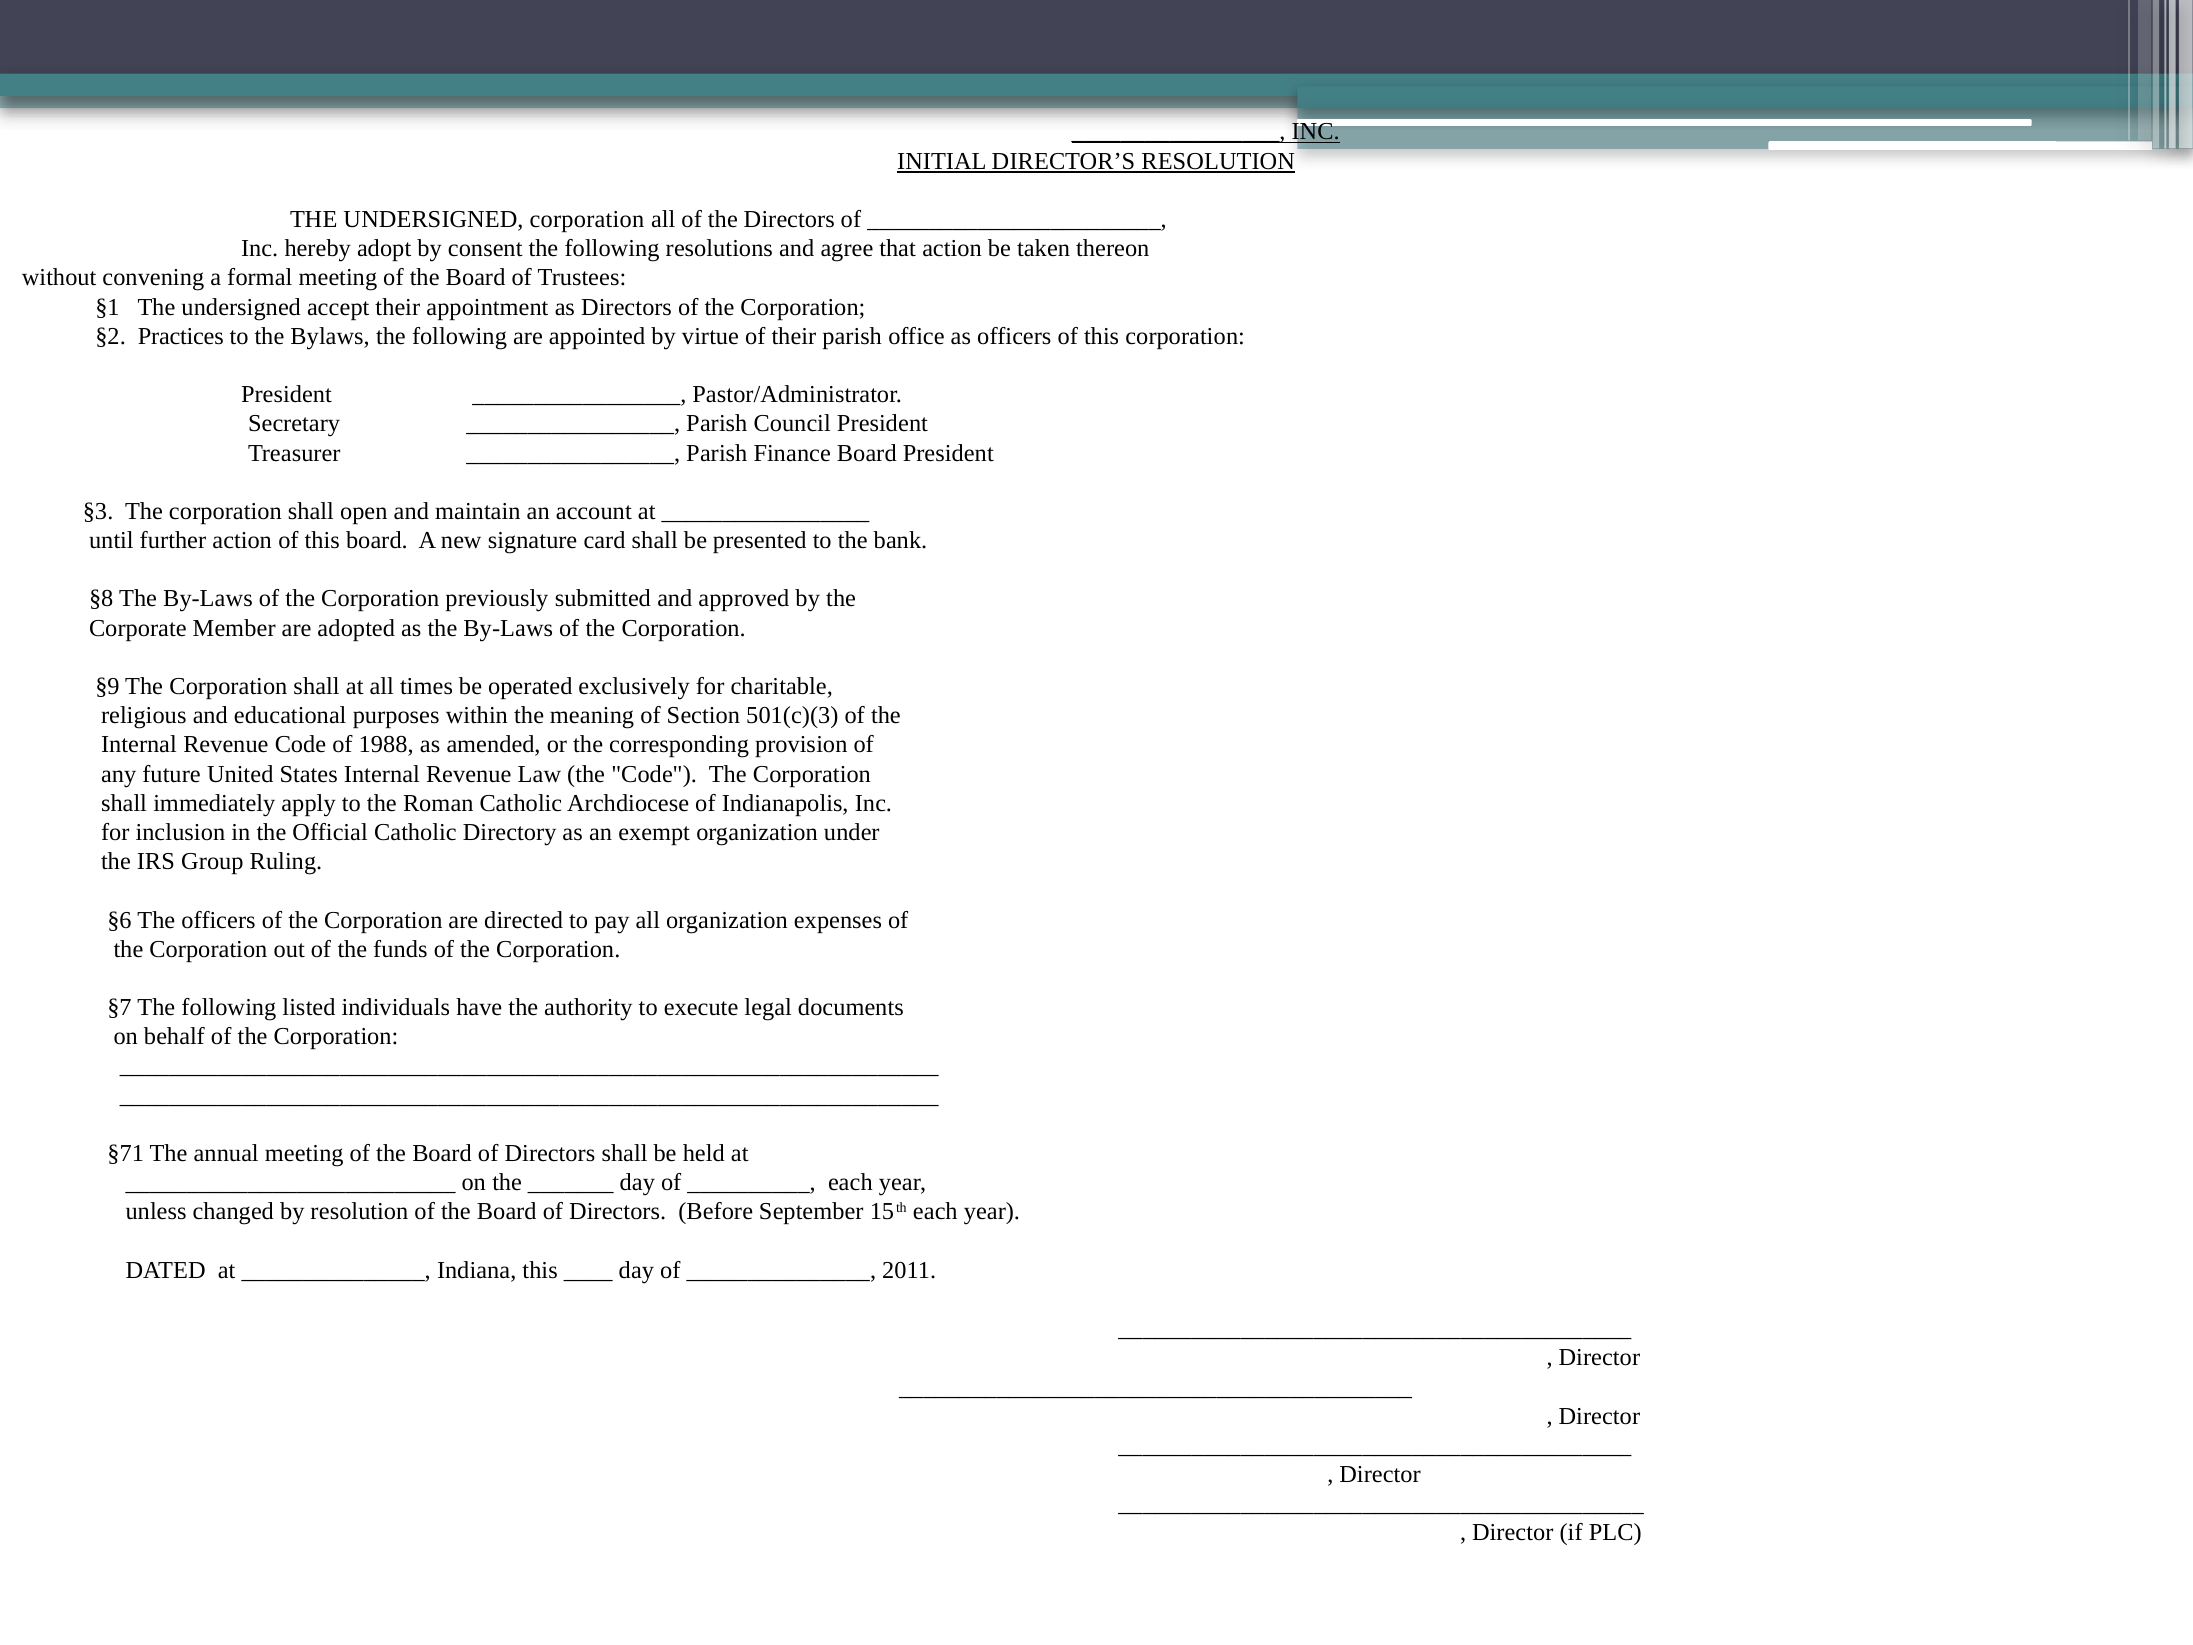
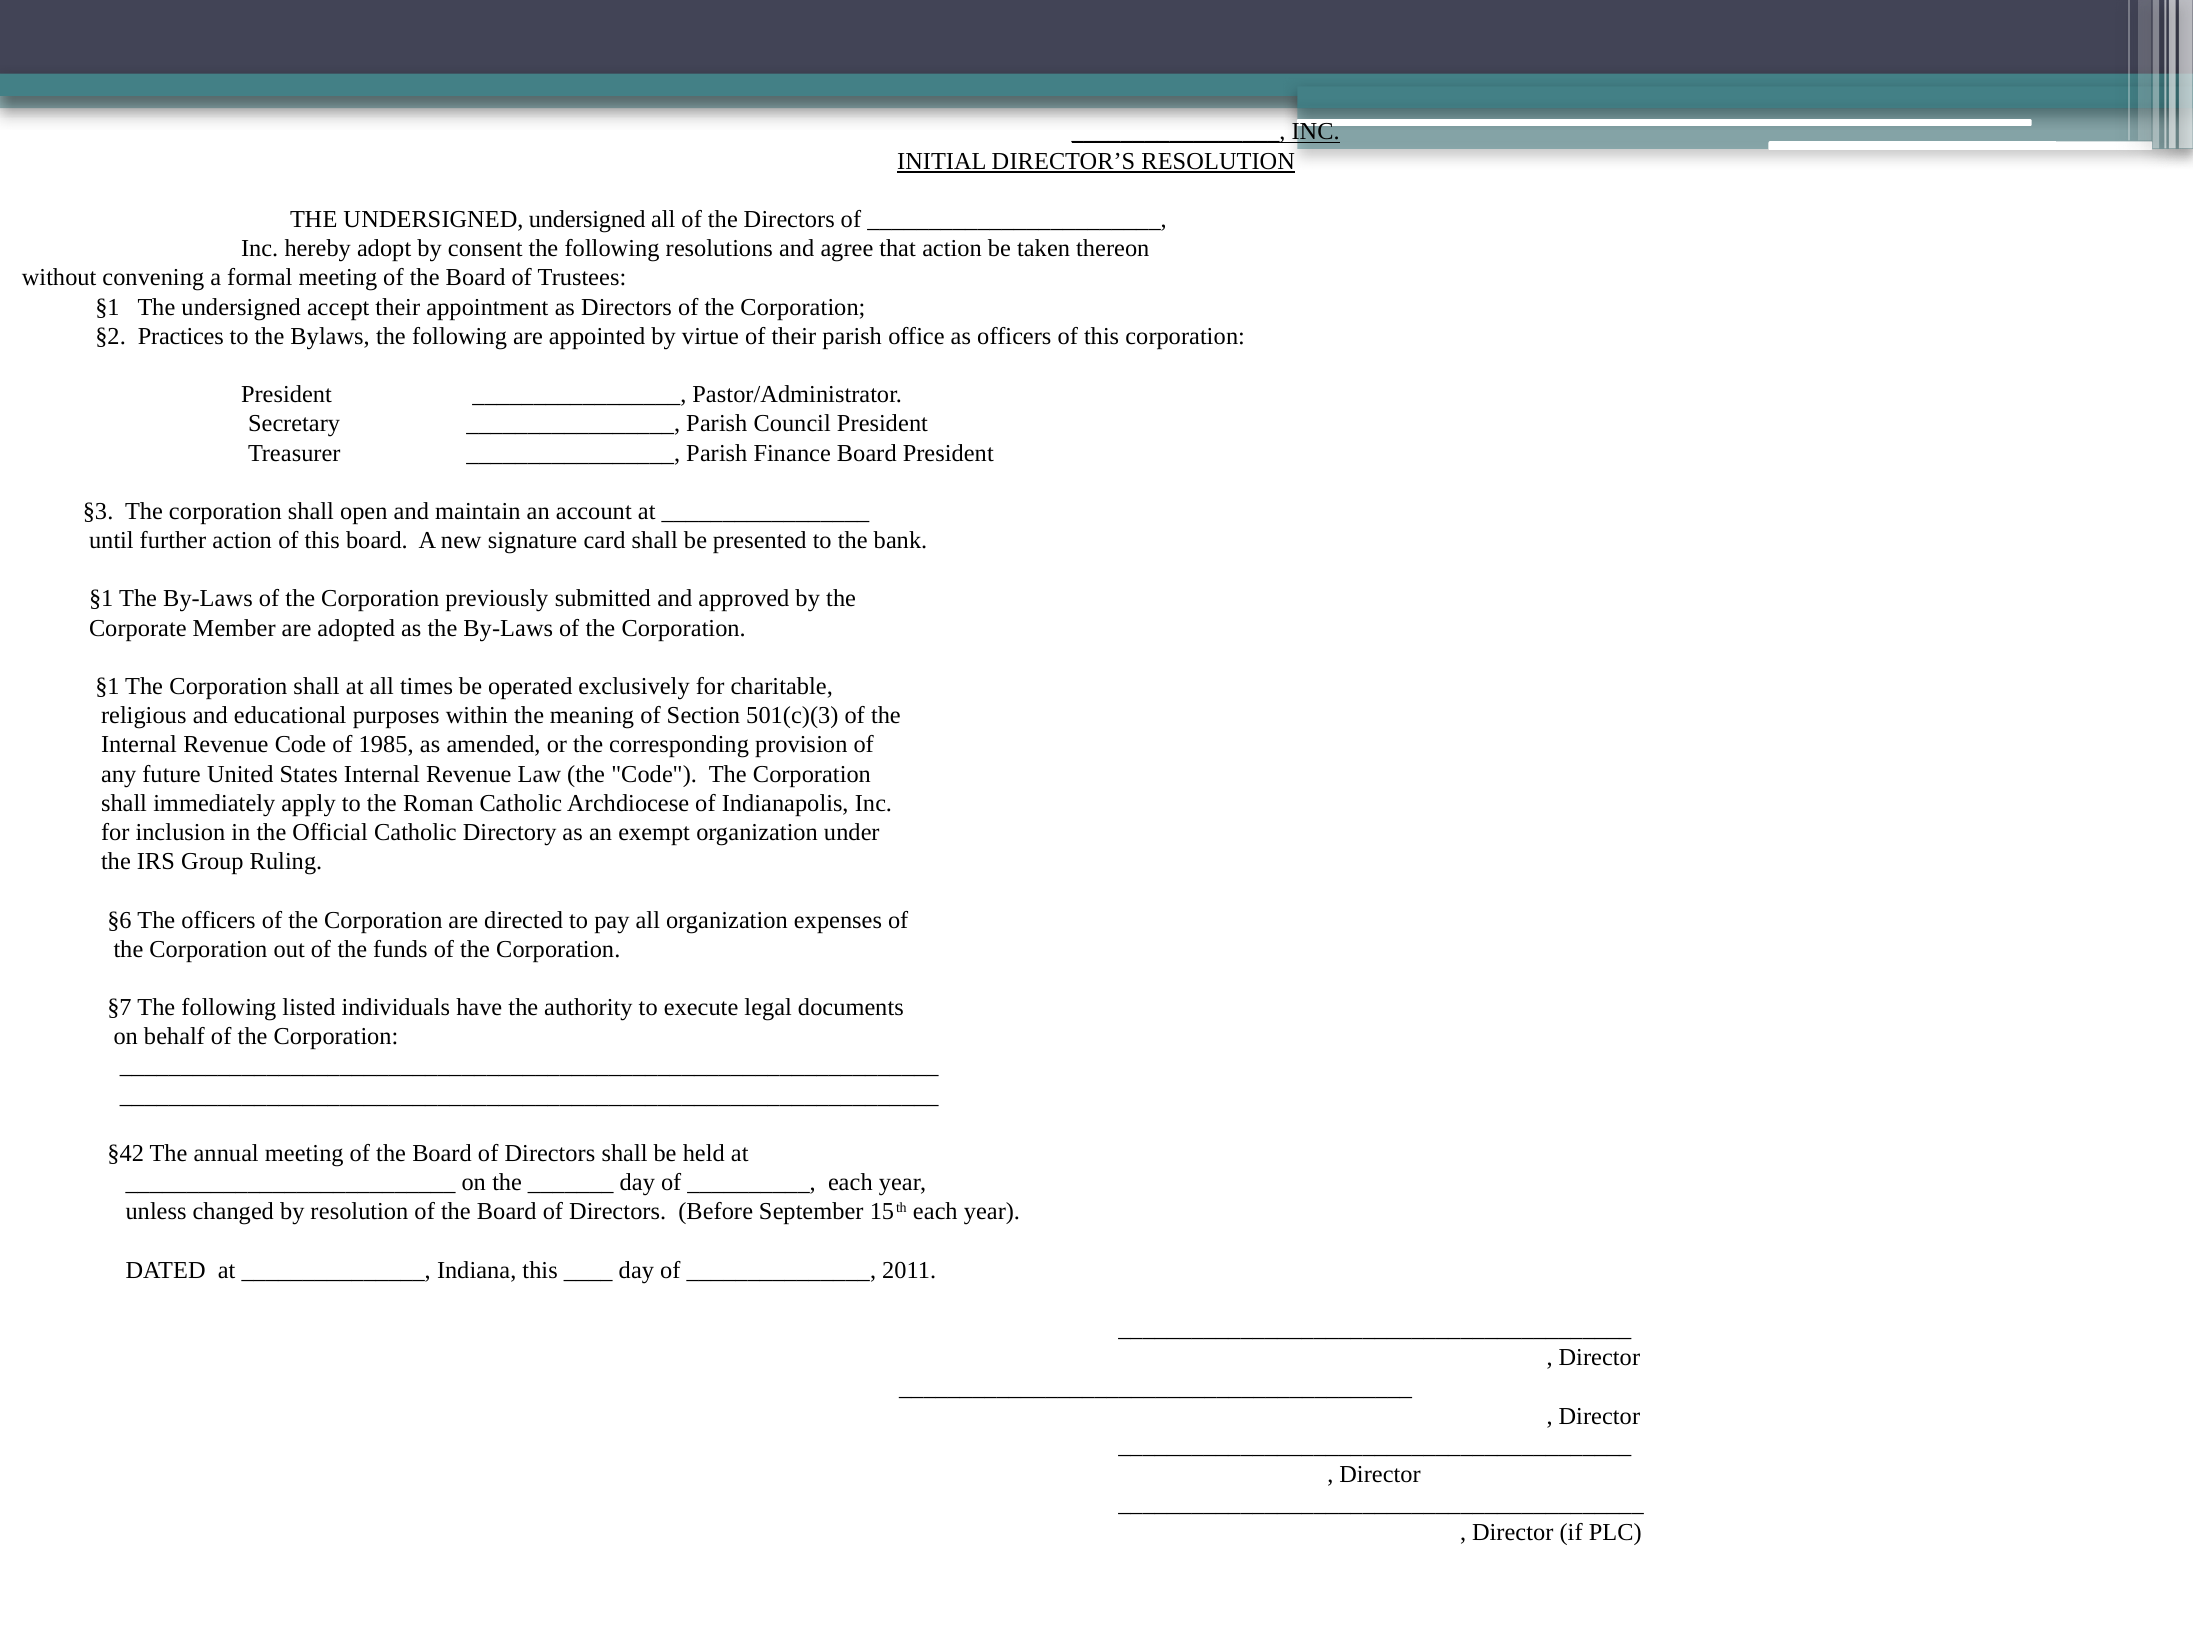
UNDERSIGNED corporation: corporation -> undersigned
§8 at (101, 599): §8 -> §1
§9 at (107, 686): §9 -> §1
1988: 1988 -> 1985
§71: §71 -> §42
